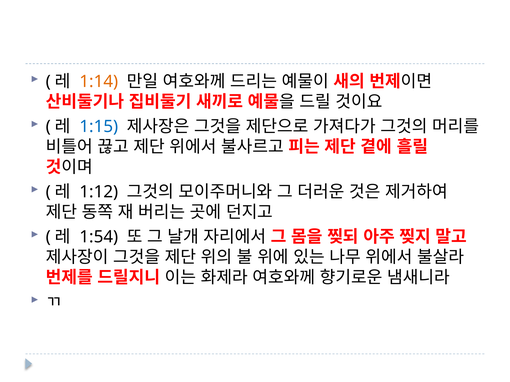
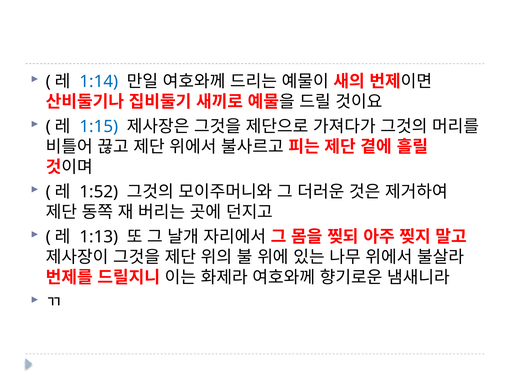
1:14 colour: orange -> blue
1:12: 1:12 -> 1:52
1:54: 1:54 -> 1:13
